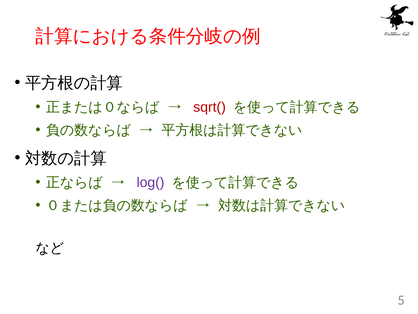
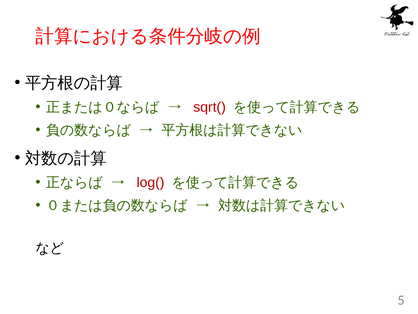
log( colour: purple -> red
